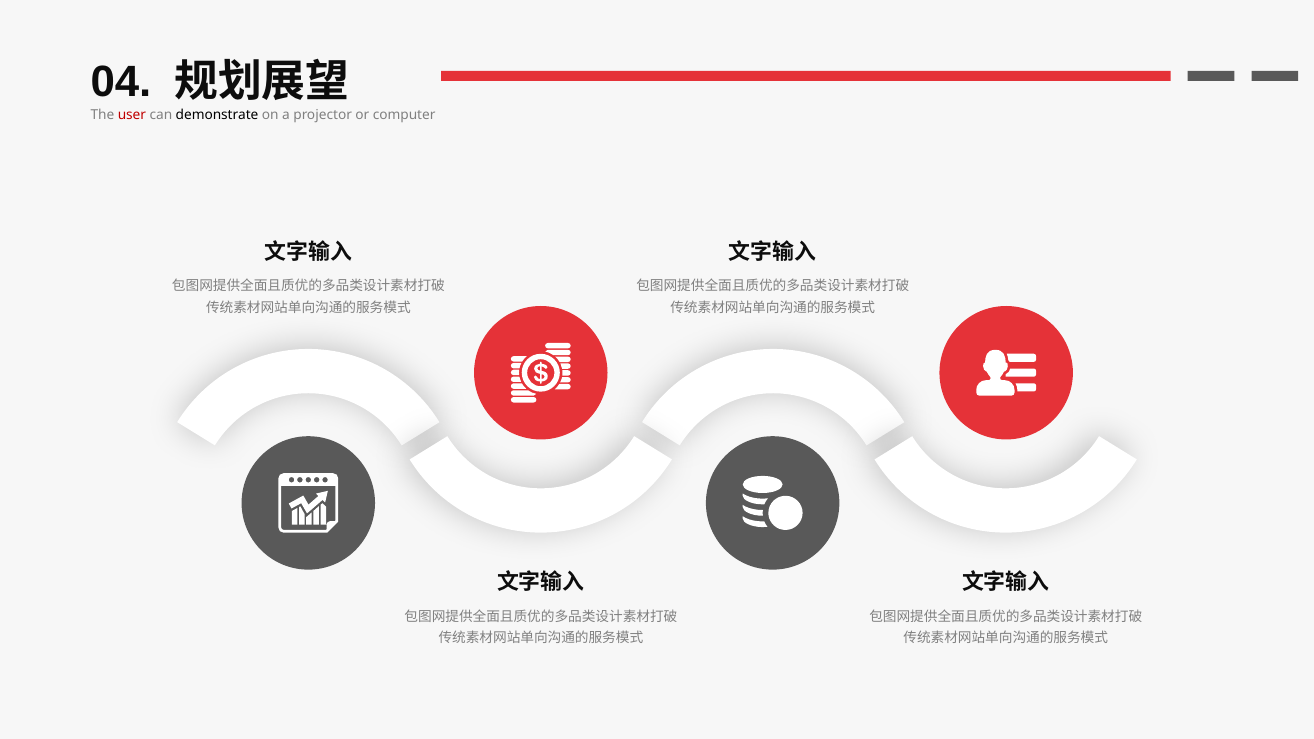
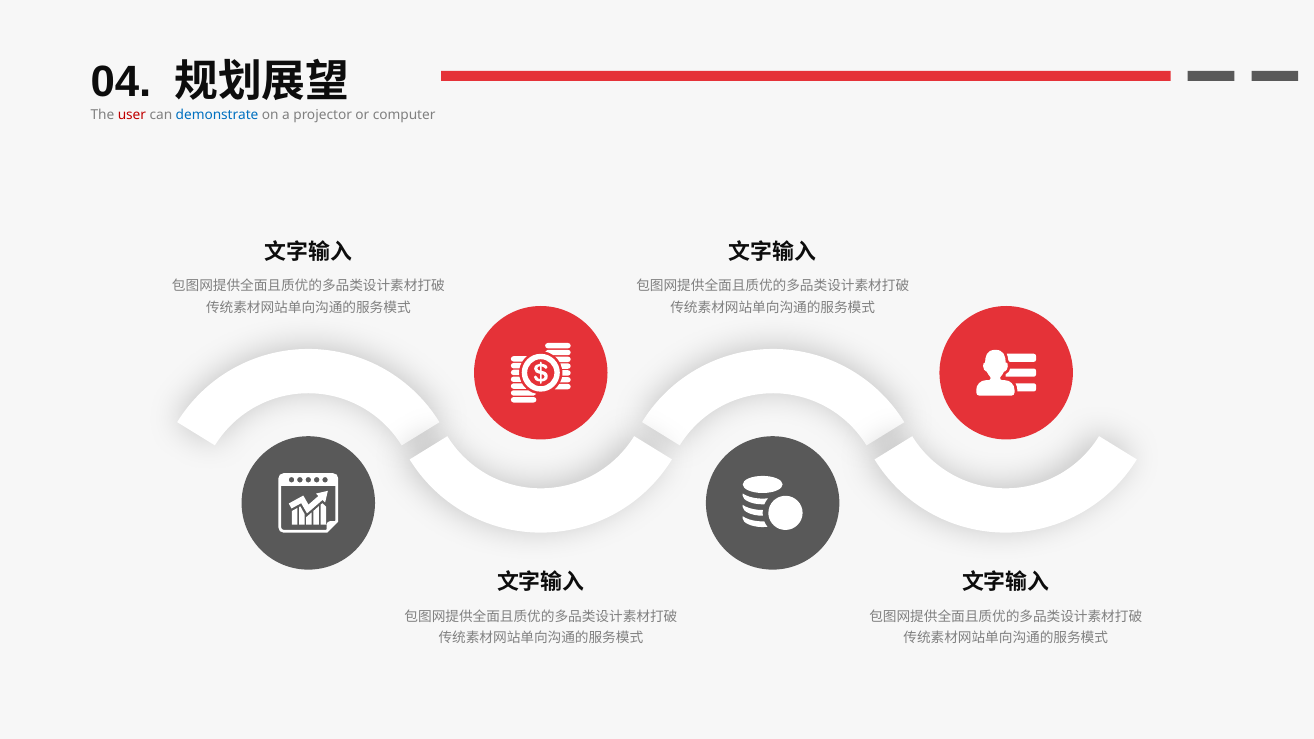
demonstrate colour: black -> blue
